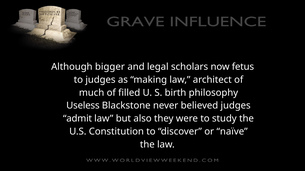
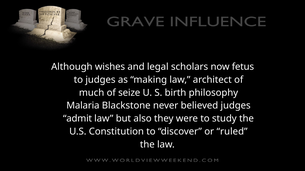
bigger: bigger -> wishes
filled: filled -> seize
Useless: Useless -> Malaria
naïve: naïve -> ruled
